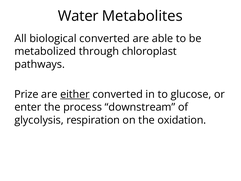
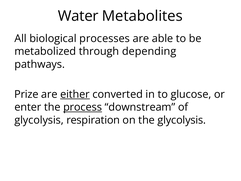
biological converted: converted -> processes
chloroplast: chloroplast -> depending
process underline: none -> present
the oxidation: oxidation -> glycolysis
